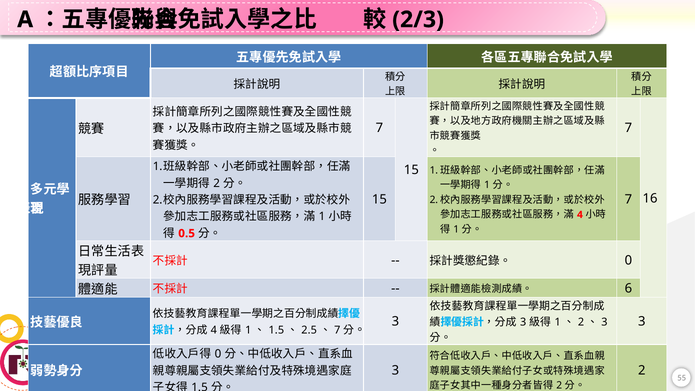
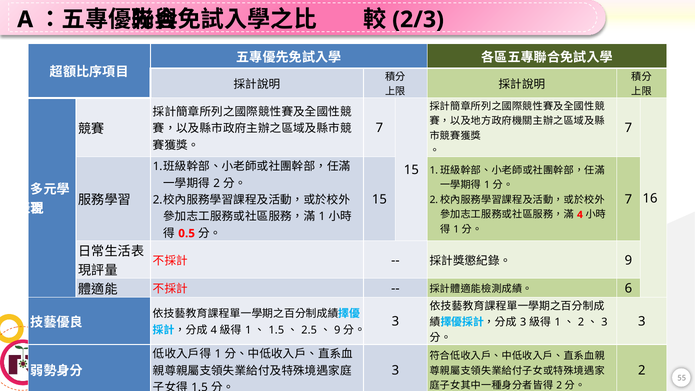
0 at (628, 260): 0 -> 9
7 at (337, 330): 7 -> 9
0 at (218, 354): 0 -> 1
